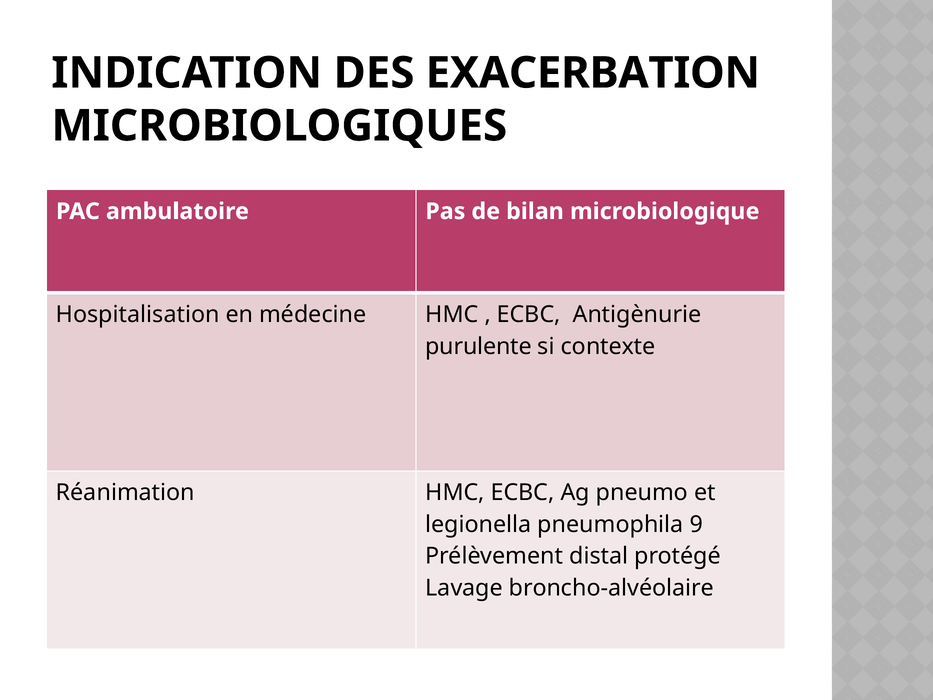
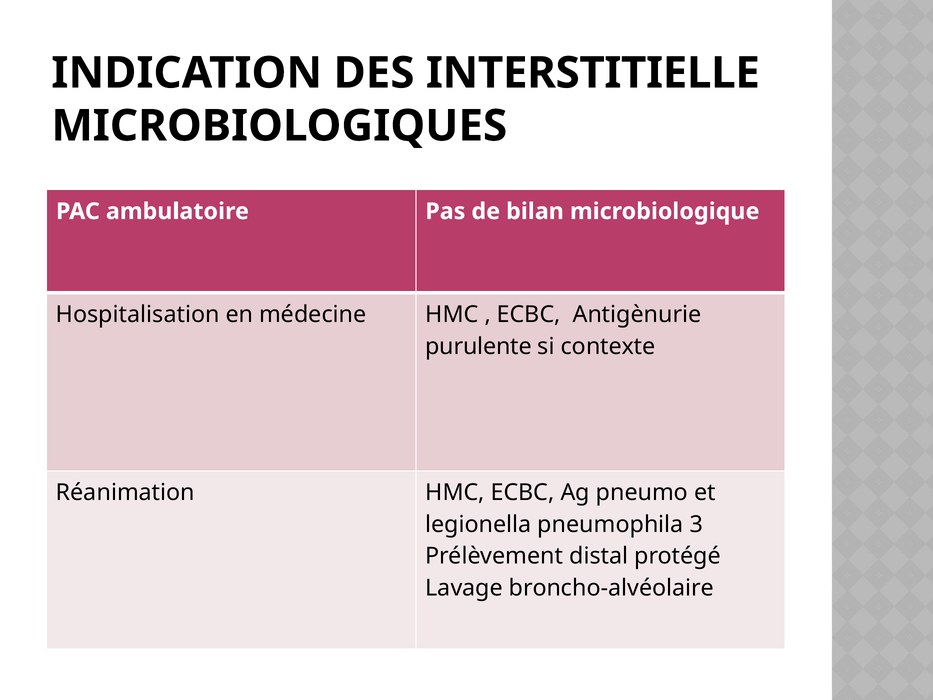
EXACERBATION: EXACERBATION -> INTERSTITIELLE
9: 9 -> 3
